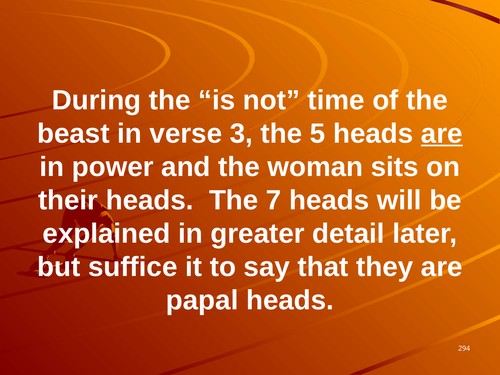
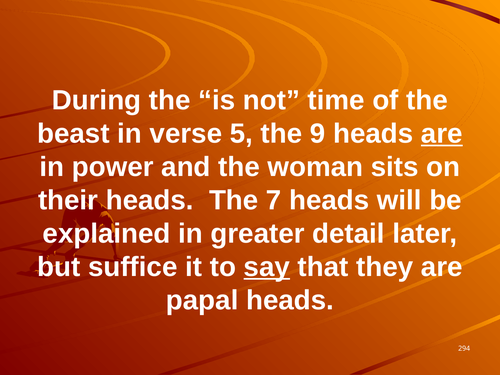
3: 3 -> 5
5: 5 -> 9
say underline: none -> present
